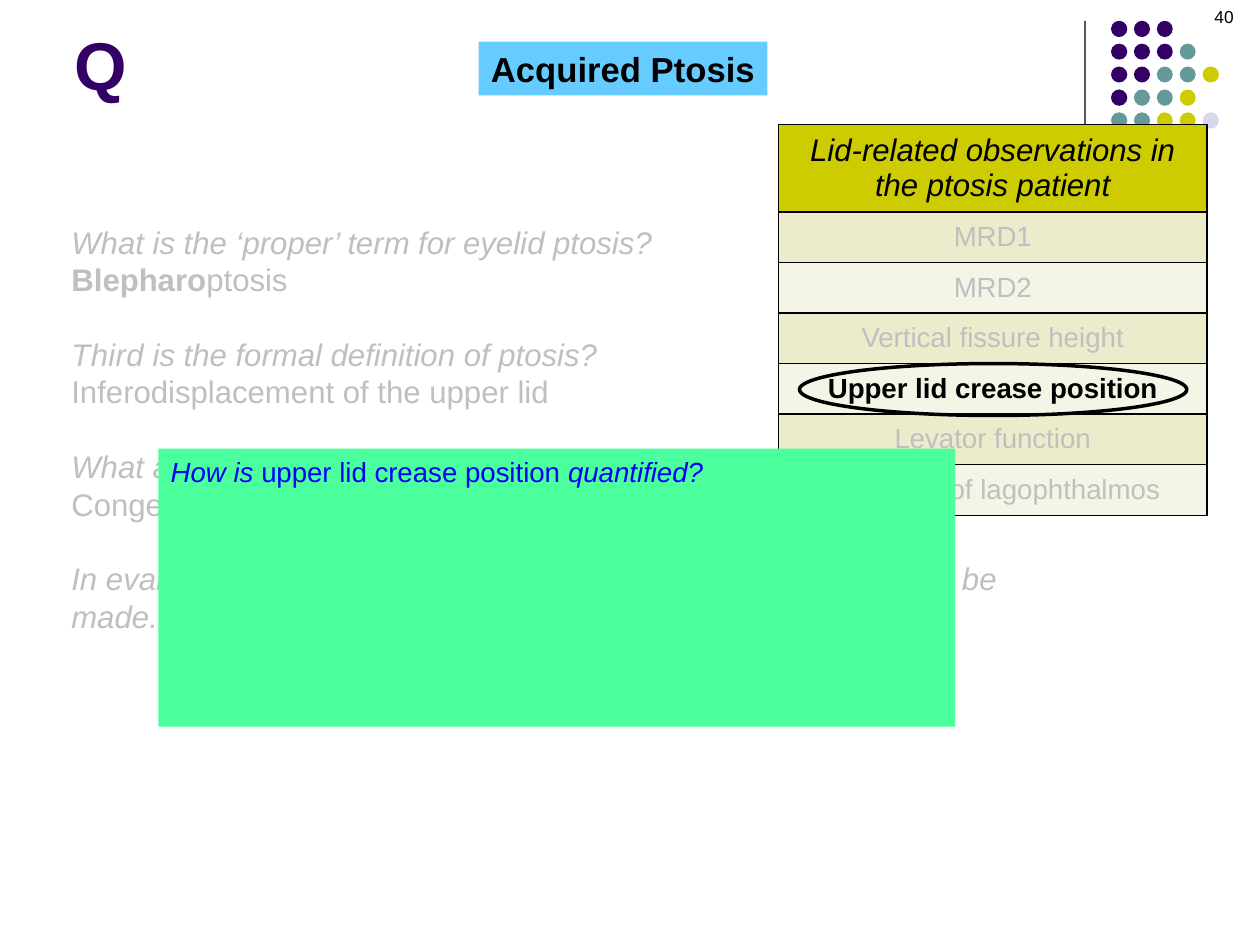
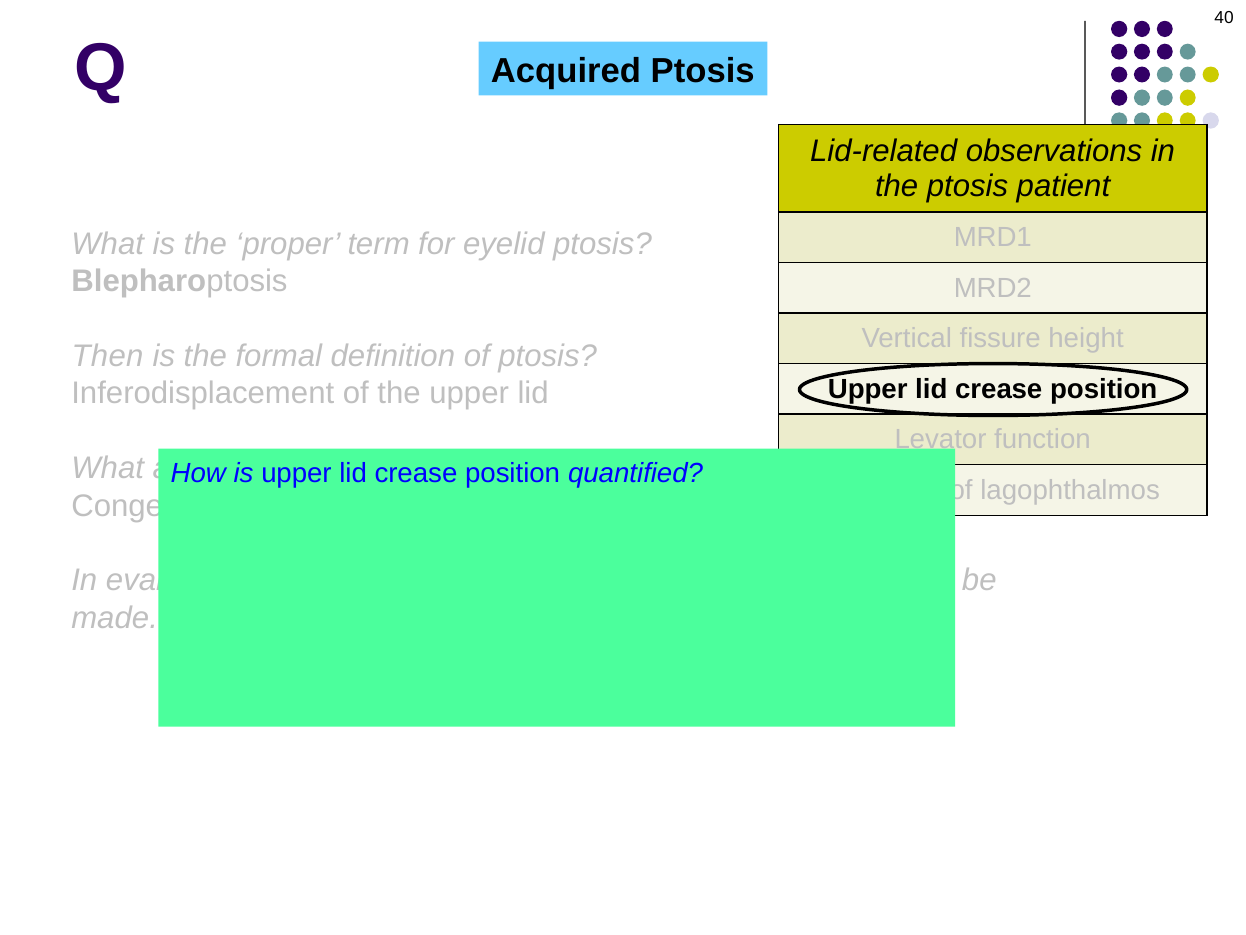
Third: Third -> Then
